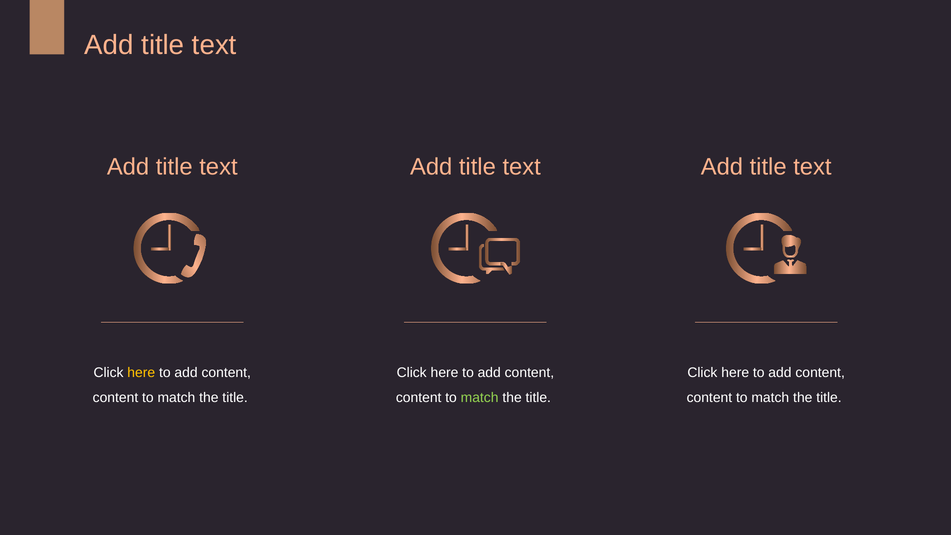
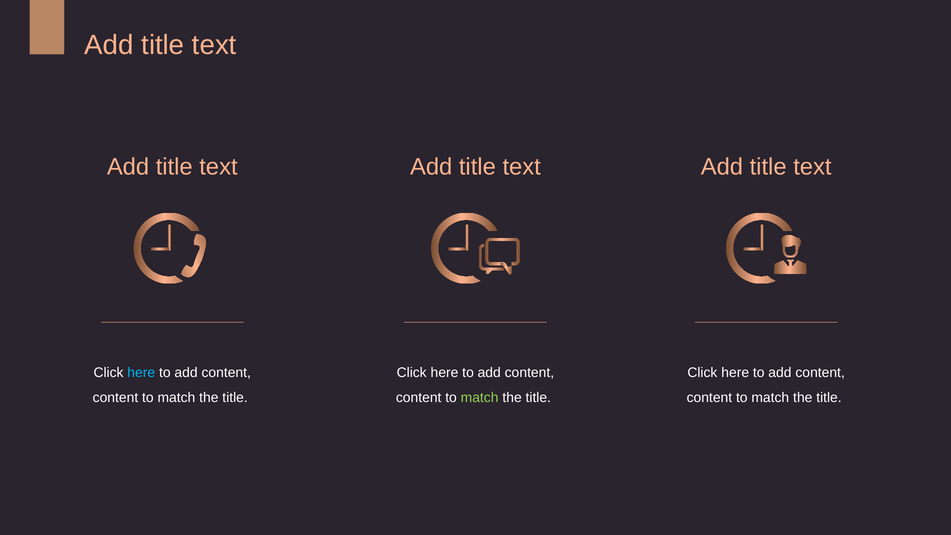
here at (141, 372) colour: yellow -> light blue
